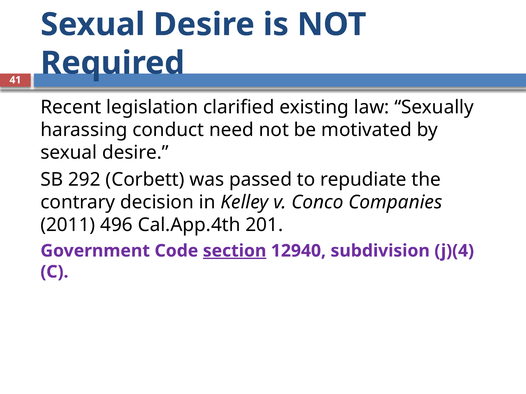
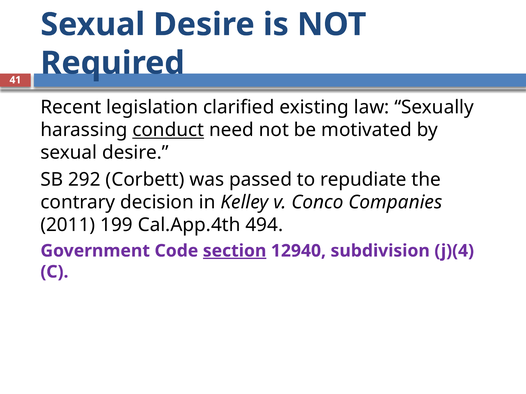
conduct underline: none -> present
496: 496 -> 199
201: 201 -> 494
